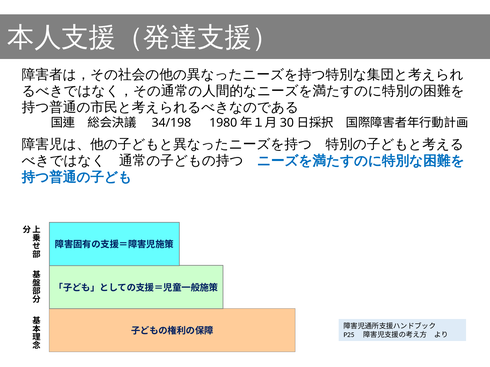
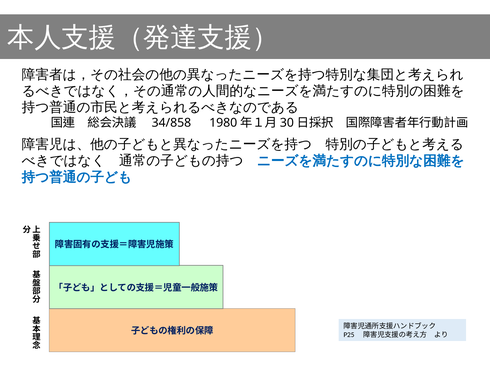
34/198: 34/198 -> 34/858
